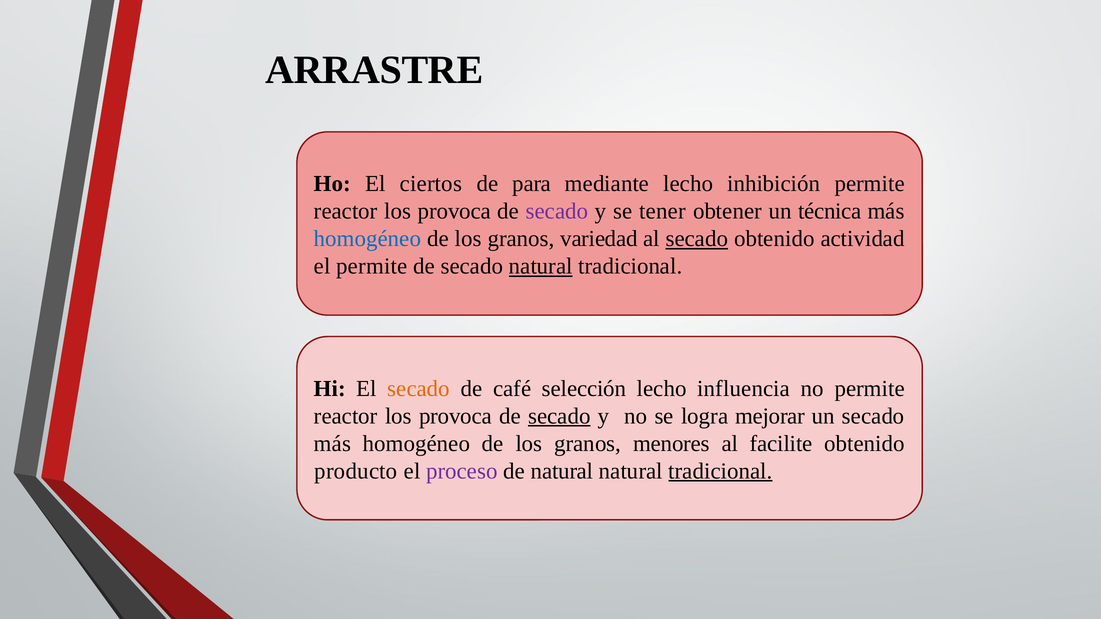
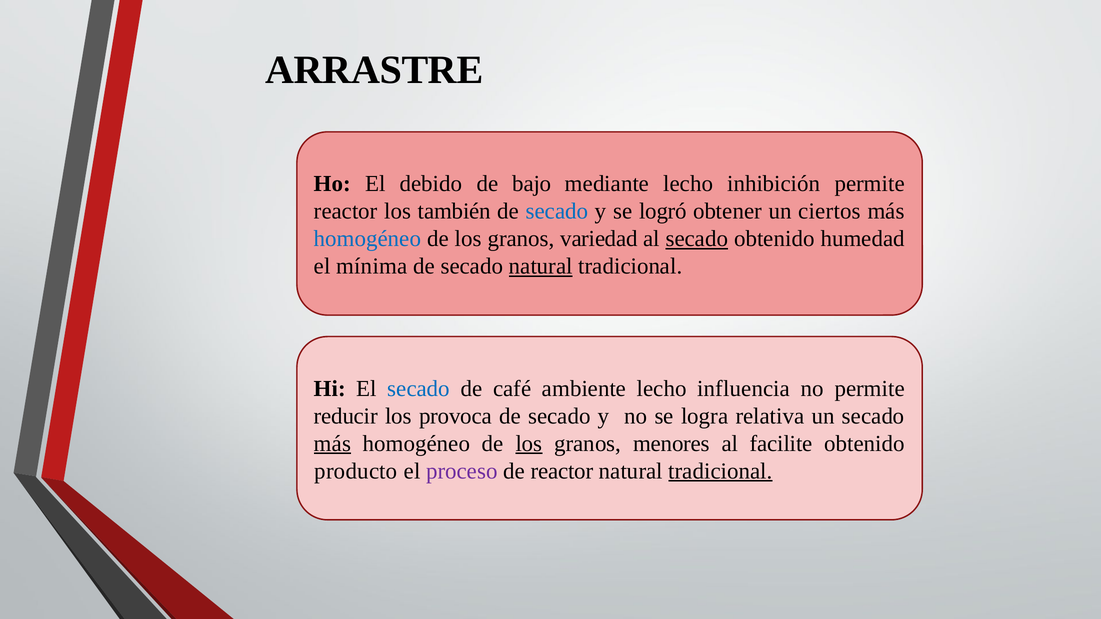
ciertos: ciertos -> debido
para: para -> bajo
provoca at (454, 211): provoca -> también
secado at (557, 211) colour: purple -> blue
tener: tener -> logró
técnica: técnica -> ciertos
actividad: actividad -> humedad
el permite: permite -> mínima
secado at (419, 389) colour: orange -> blue
selección: selección -> ambiente
reactor at (346, 416): reactor -> reducir
secado at (559, 416) underline: present -> none
mejorar: mejorar -> relativa
más at (332, 444) underline: none -> present
los at (529, 444) underline: none -> present
de natural: natural -> reactor
